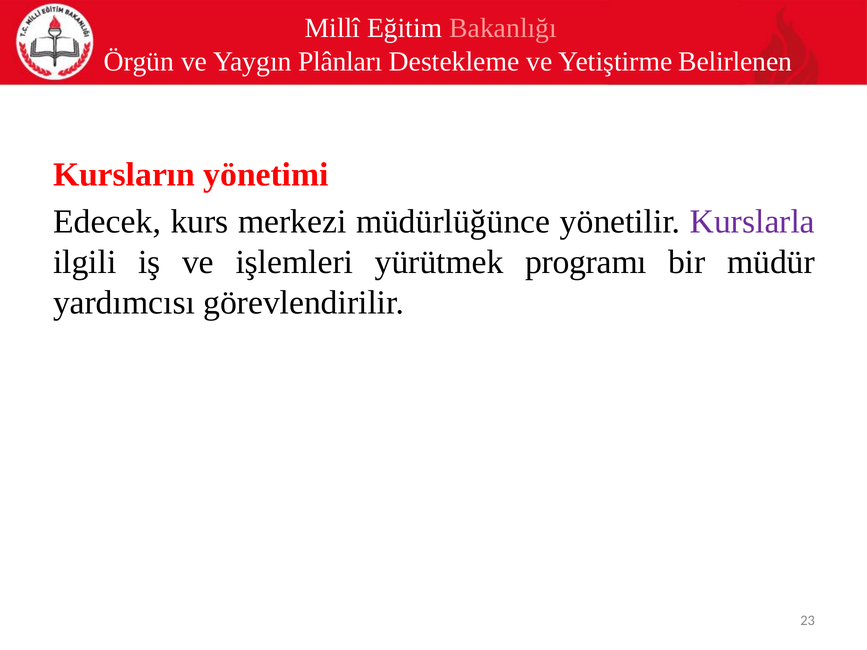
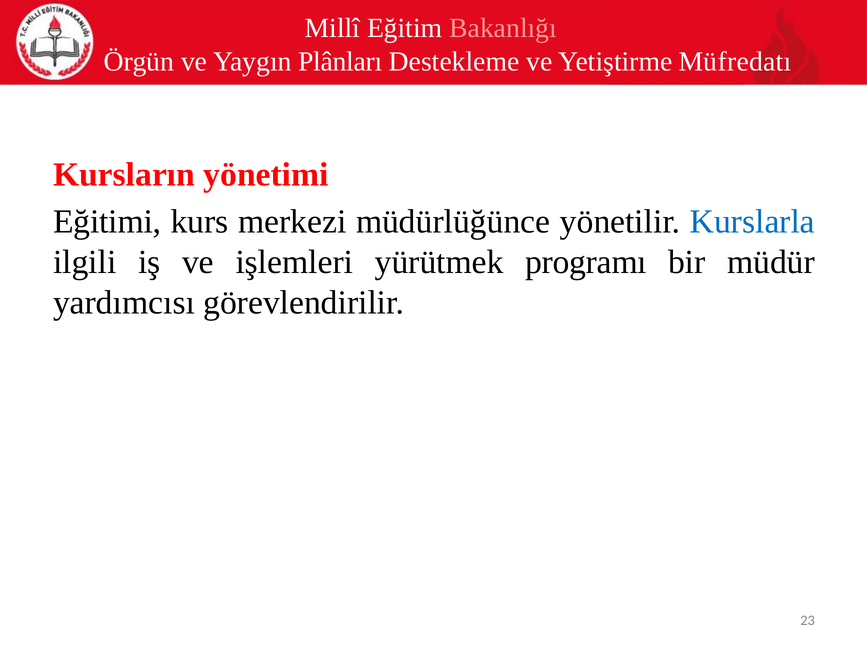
Belirlenen: Belirlenen -> Müfredatı
Edecek: Edecek -> Eğitimi
Kurslarla colour: purple -> blue
